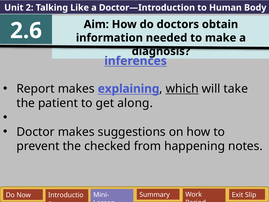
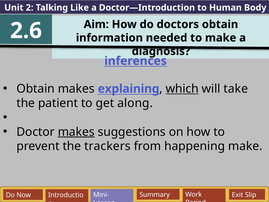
Report at (36, 89): Report -> Obtain
makes at (76, 132) underline: none -> present
checked: checked -> trackers
happening notes: notes -> make
